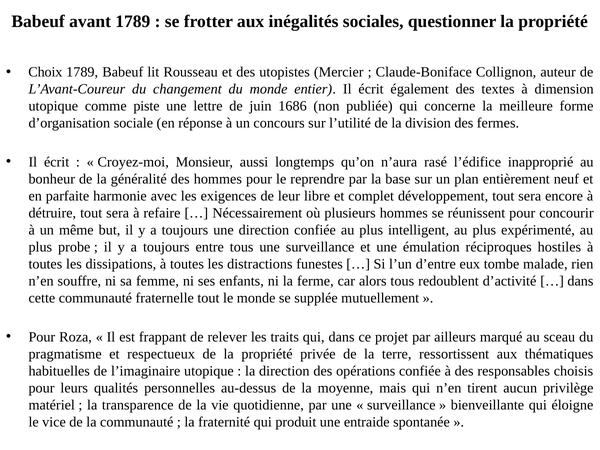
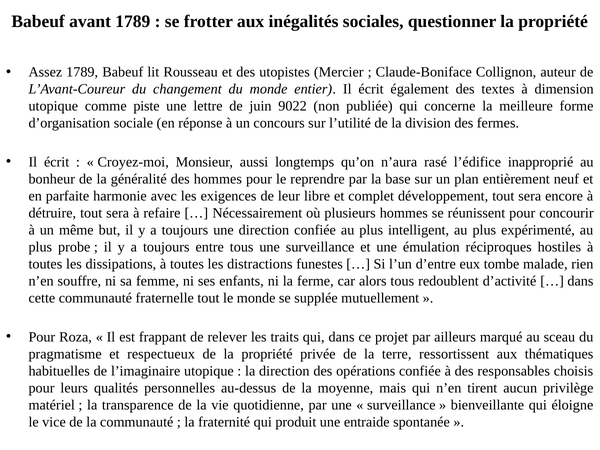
Choix: Choix -> Assez
1686: 1686 -> 9022
